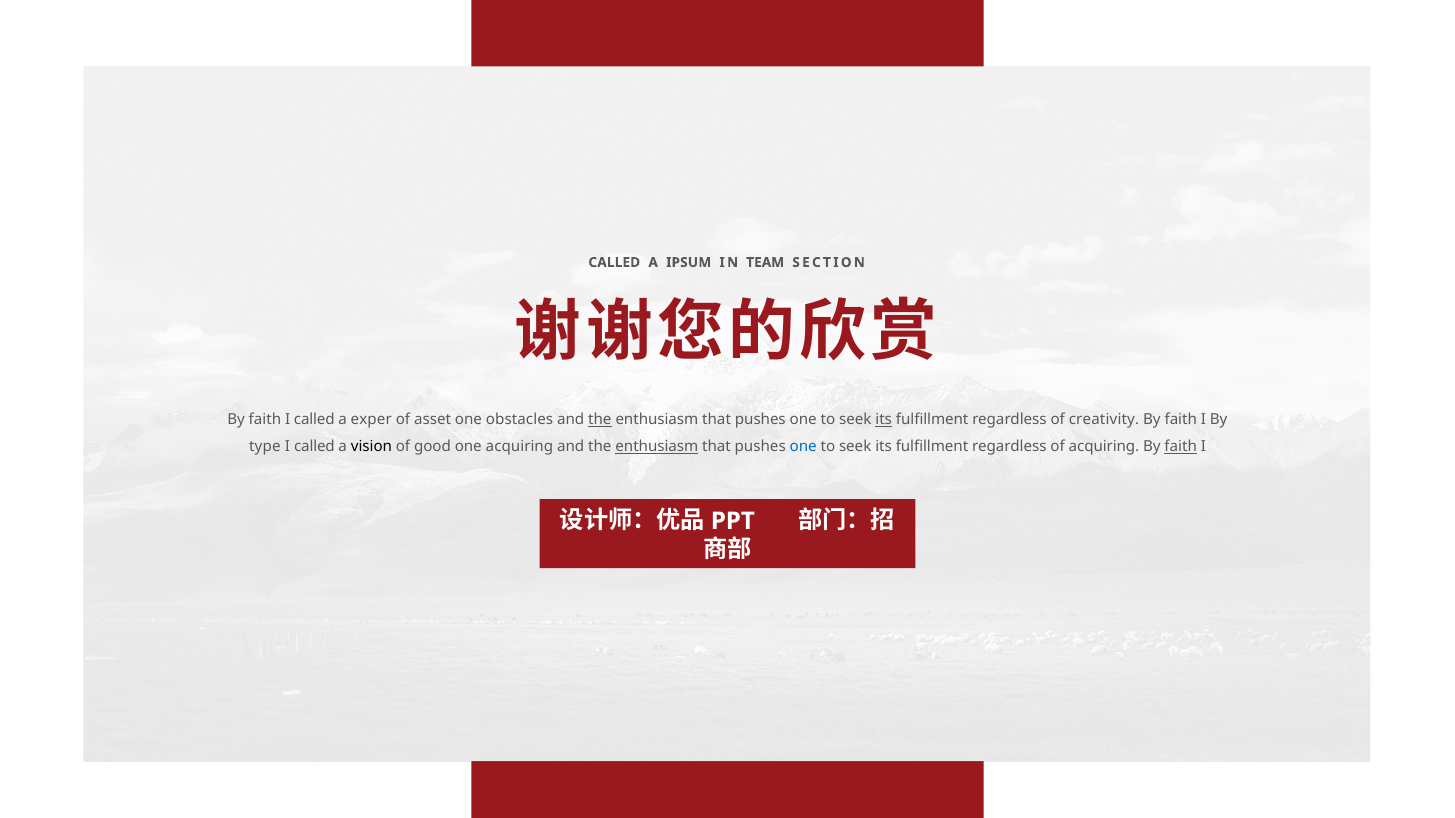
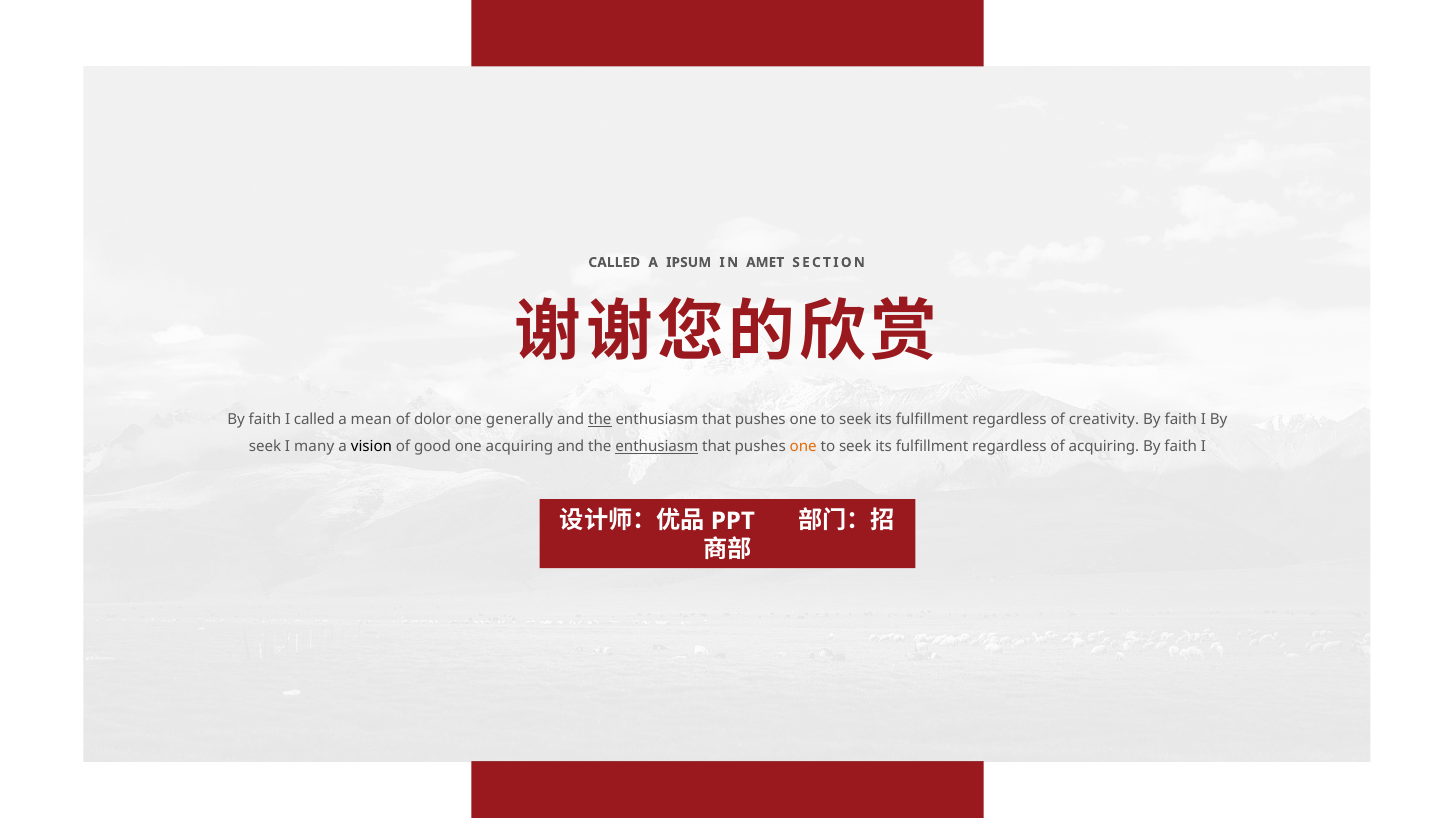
TEAM: TEAM -> AMET
exper: exper -> mean
asset: asset -> dolor
obstacles: obstacles -> generally
its at (884, 420) underline: present -> none
type at (265, 447): type -> seek
called at (314, 447): called -> many
one at (803, 447) colour: blue -> orange
faith at (1181, 447) underline: present -> none
